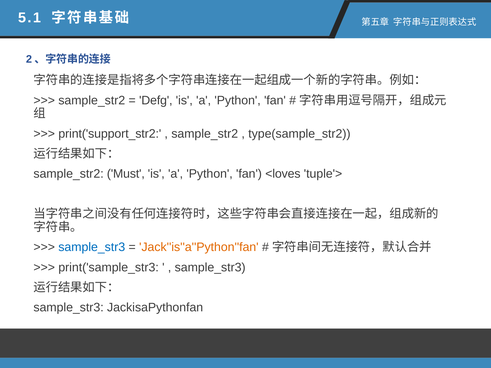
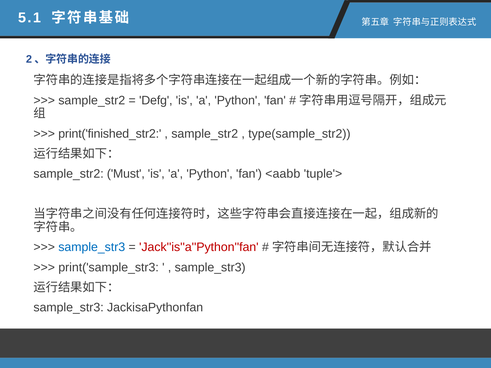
print('support_str2: print('support_str2 -> print('finished_str2
<loves: <loves -> <aabb
Jack''is''a''Python''fan colour: orange -> red
